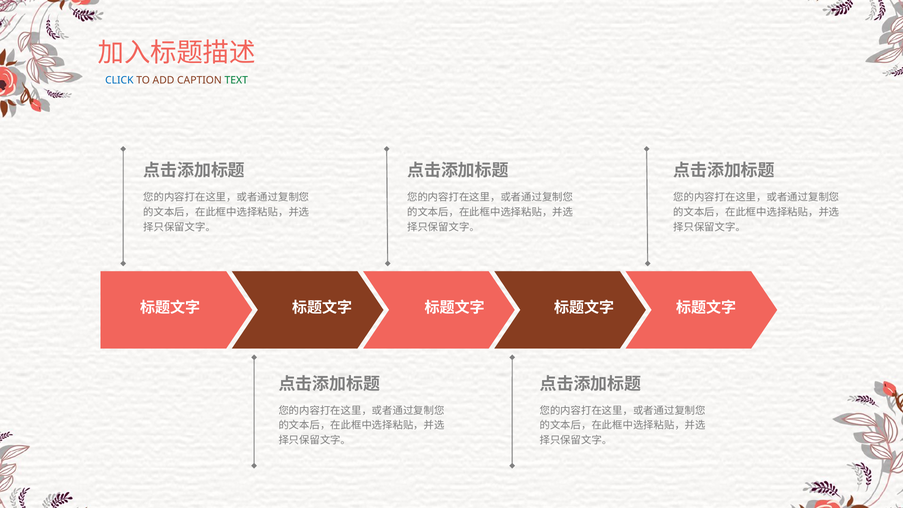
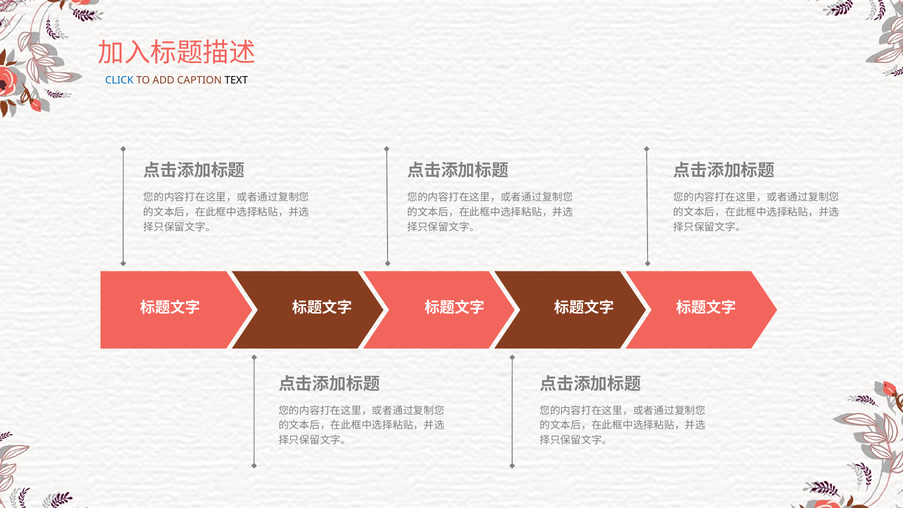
TEXT colour: green -> black
